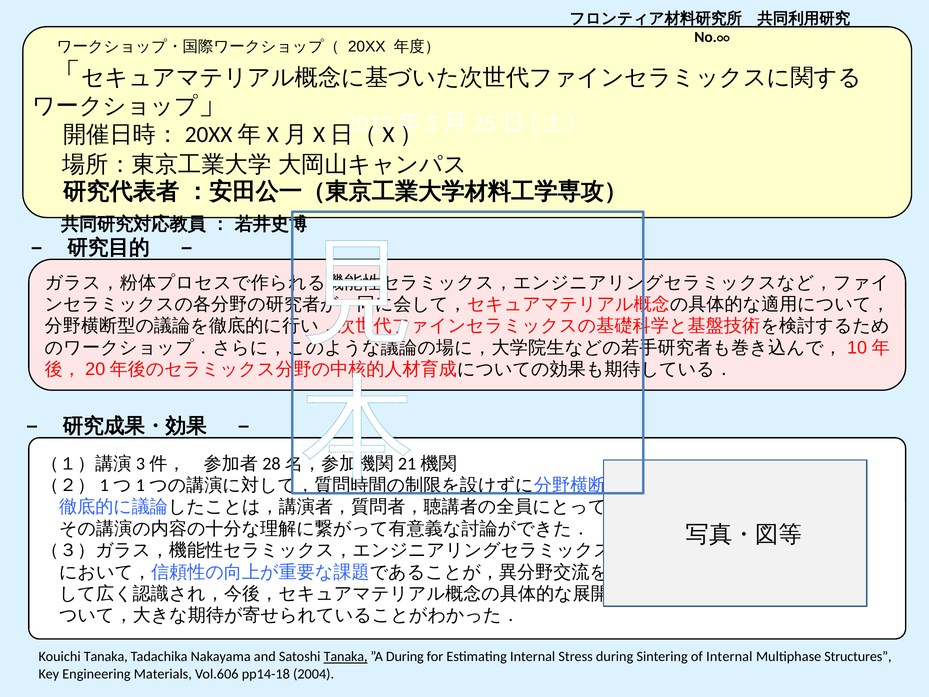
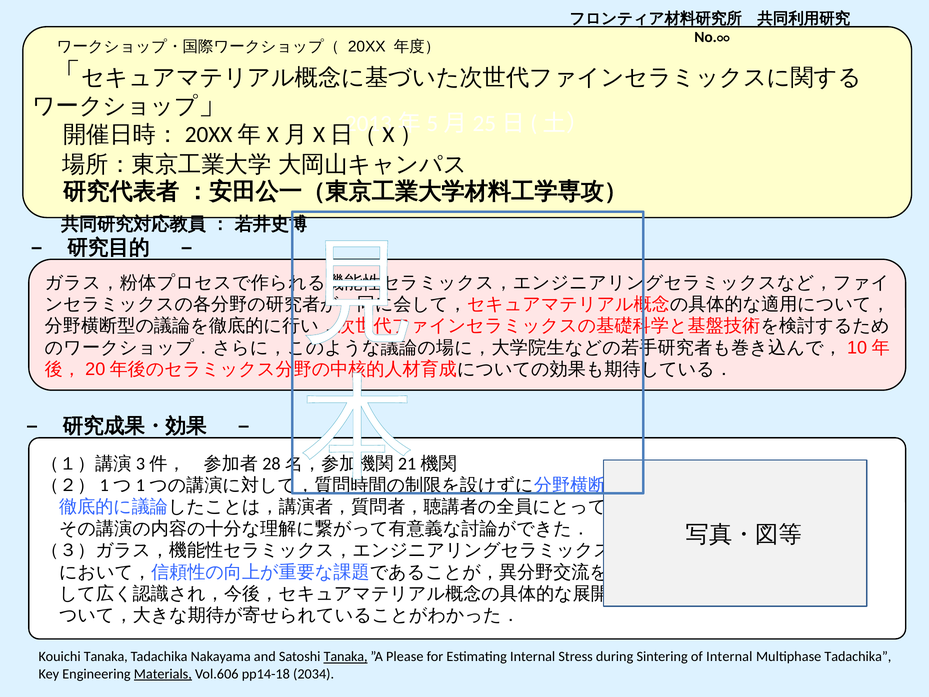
”A During: During -> Please
Multiphase Structures: Structures -> Tadachika
Materials underline: none -> present
2004: 2004 -> 2034
